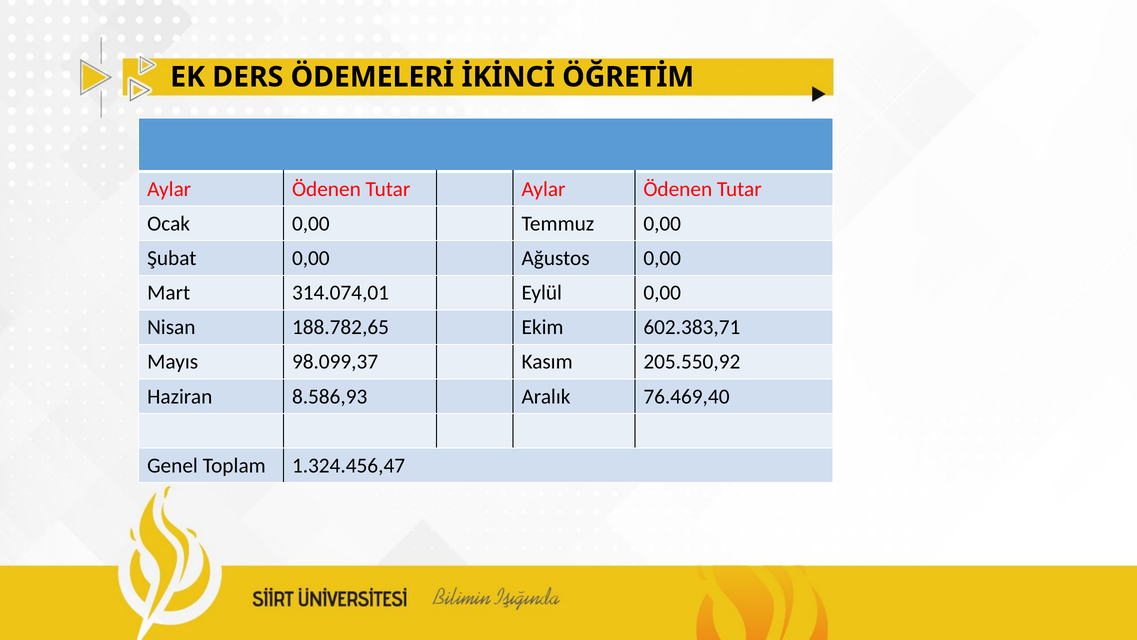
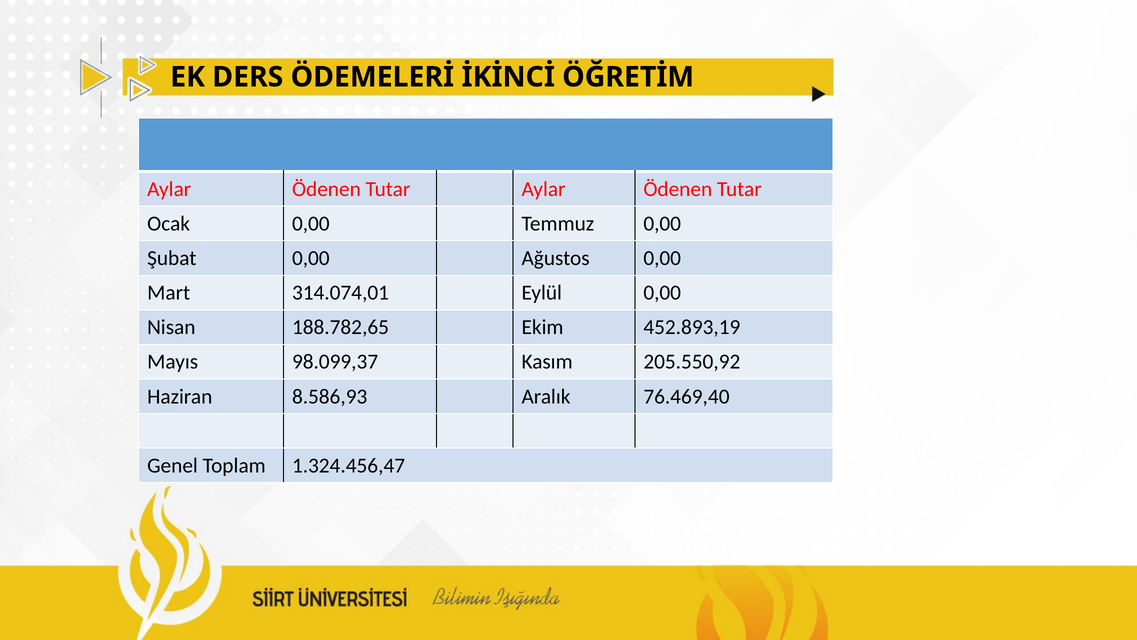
602.383,71: 602.383,71 -> 452.893,19
